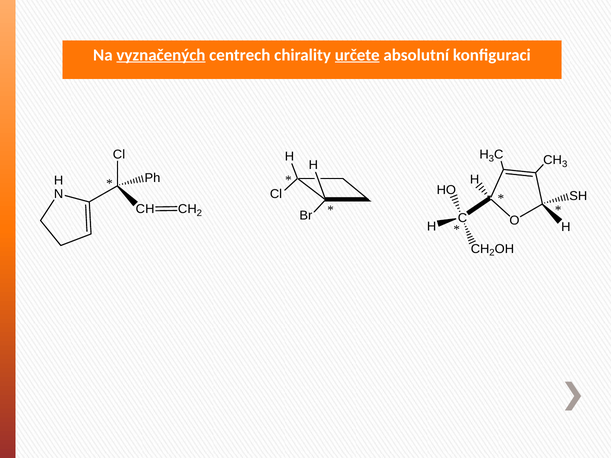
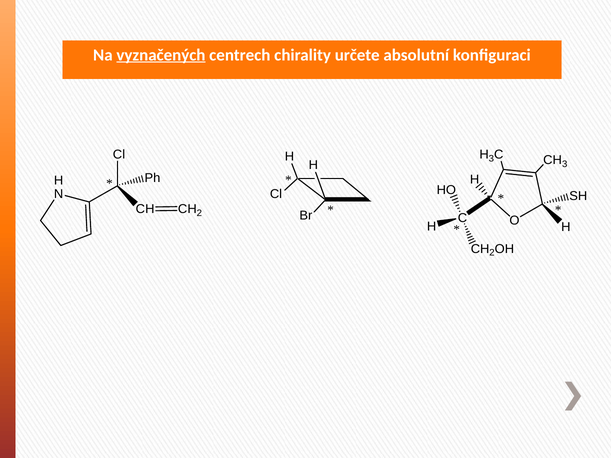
určete underline: present -> none
